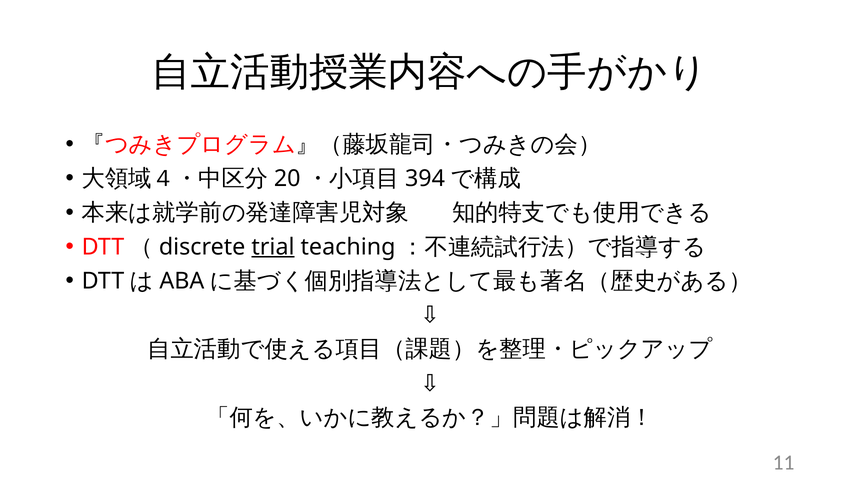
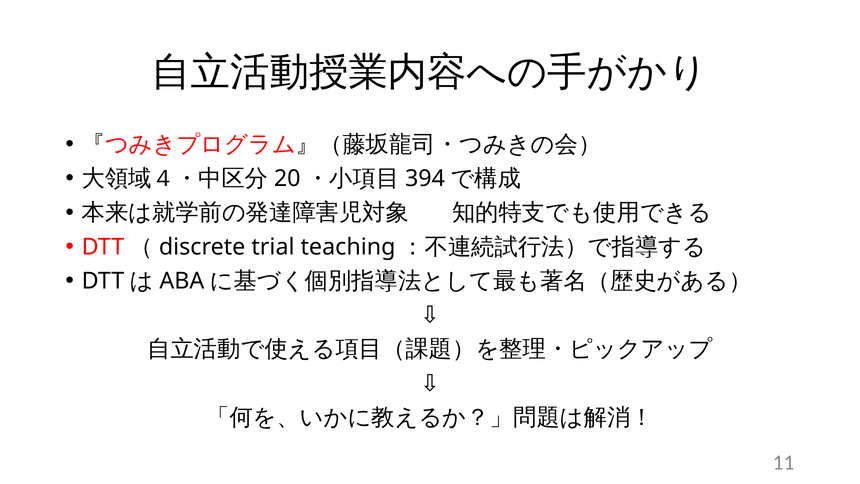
trial underline: present -> none
